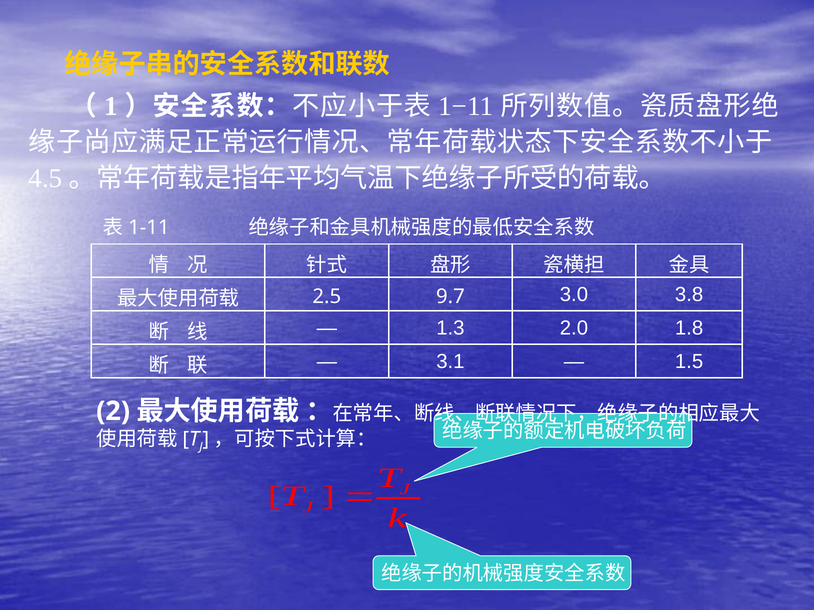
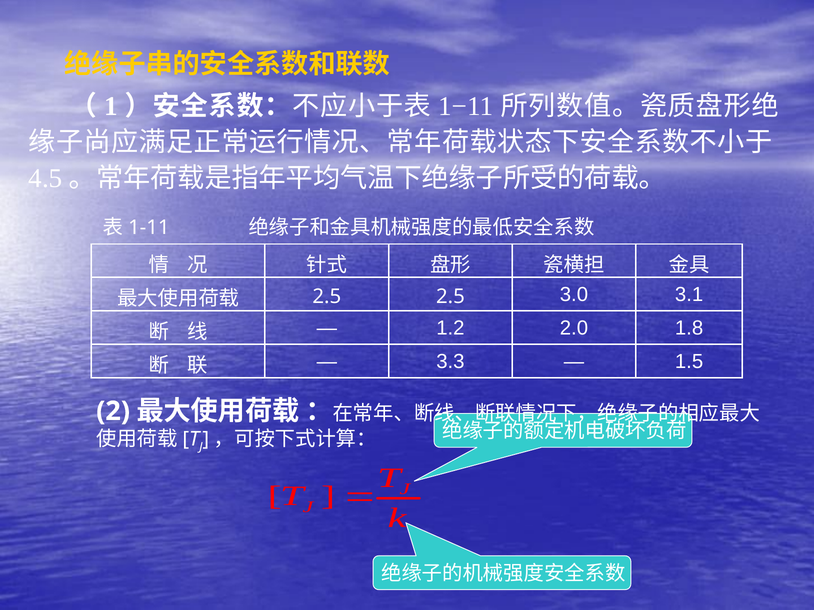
2.5 9.7: 9.7 -> 2.5
3.8: 3.8 -> 3.1
1.3: 1.3 -> 1.2
3.1: 3.1 -> 3.3
